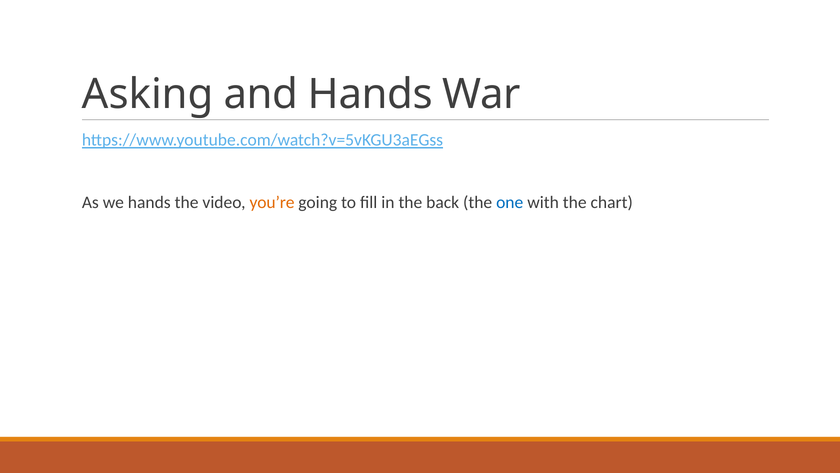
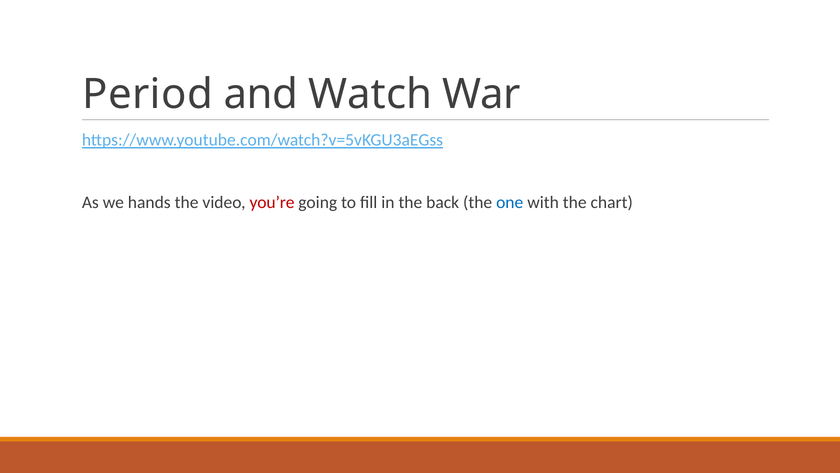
Asking: Asking -> Period
and Hands: Hands -> Watch
you’re colour: orange -> red
